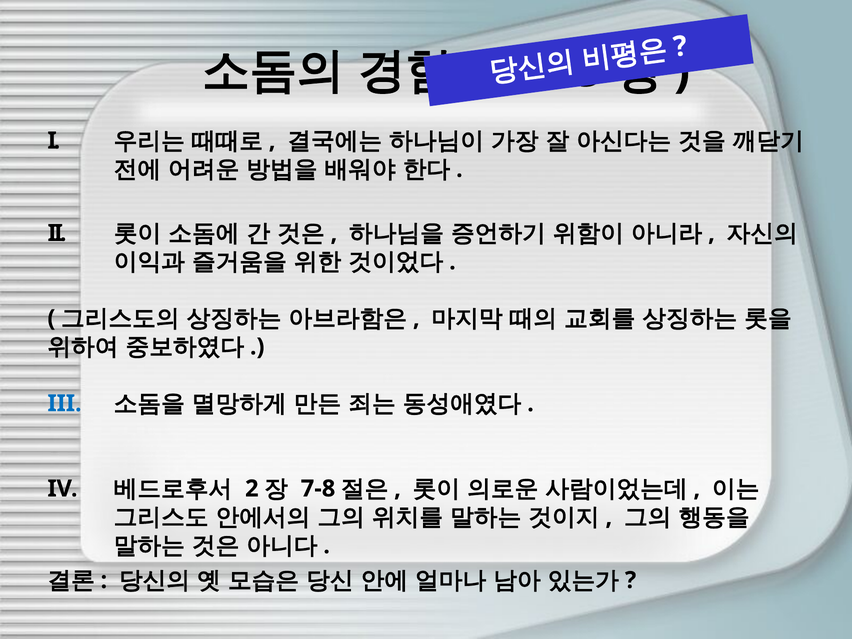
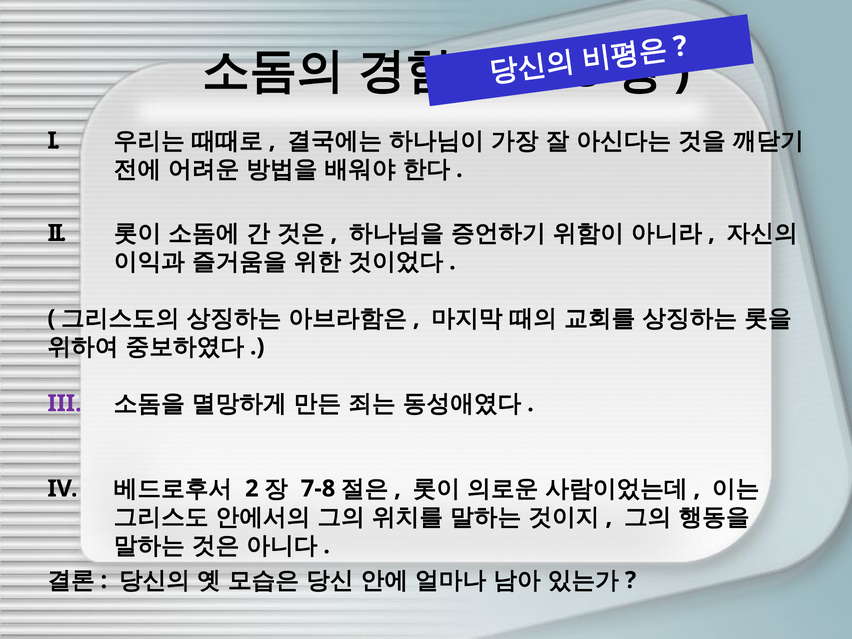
III colour: blue -> purple
